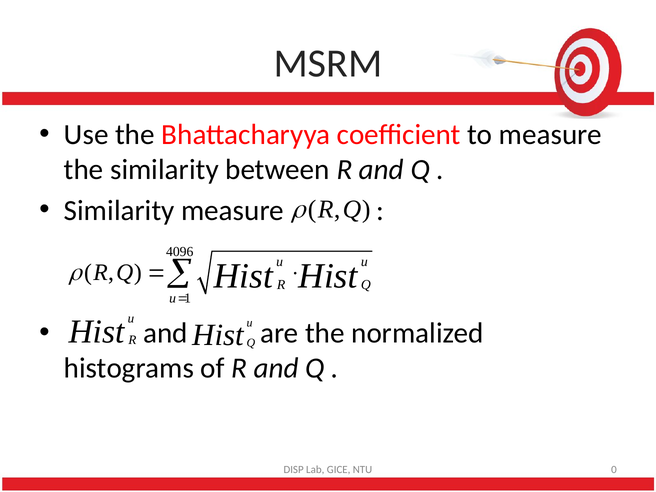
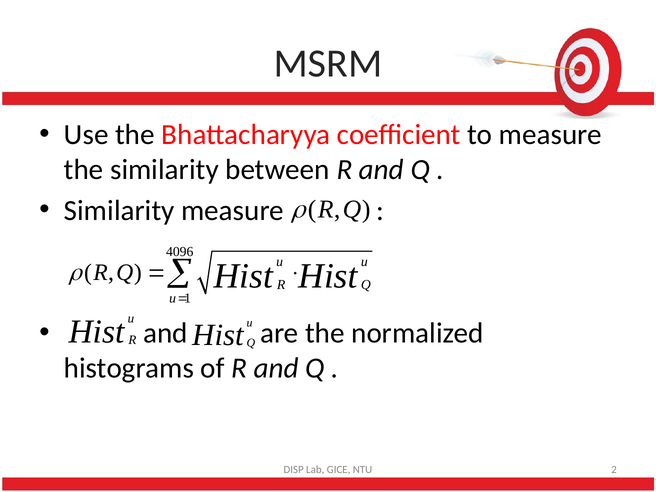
0: 0 -> 2
